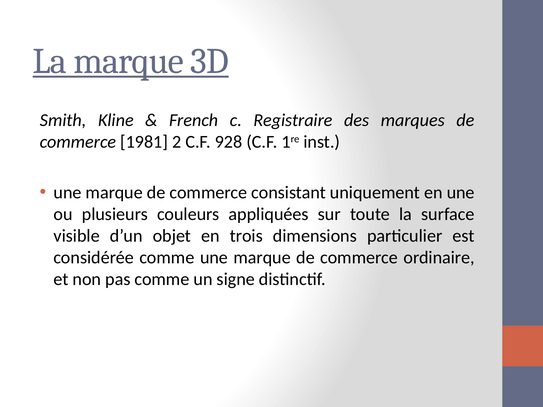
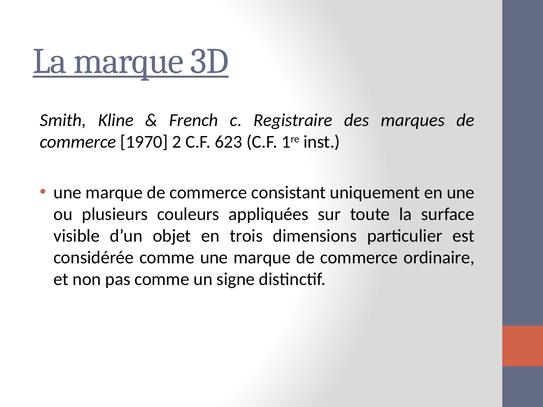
1981: 1981 -> 1970
928: 928 -> 623
